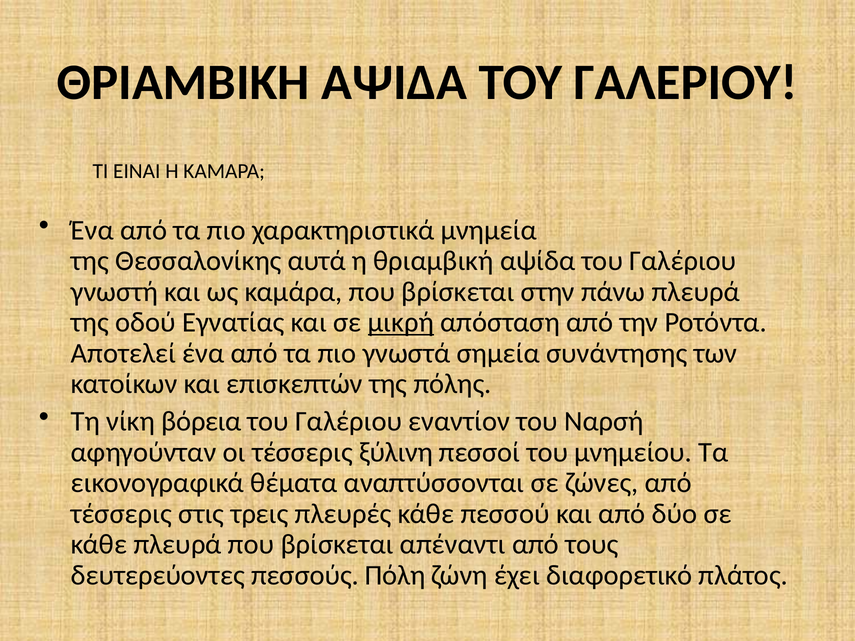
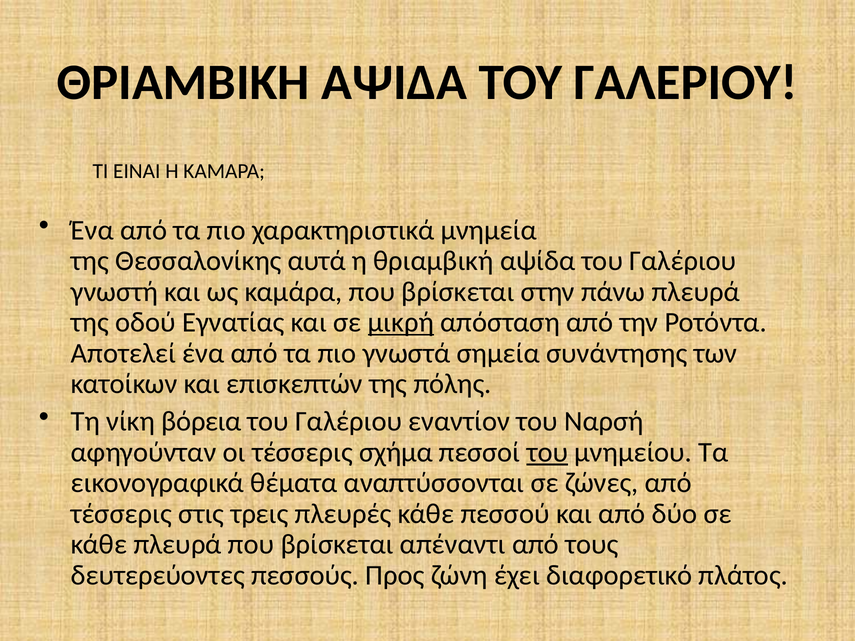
ξύλινη: ξύλινη -> σχήμα
του at (547, 452) underline: none -> present
Πόλη: Πόλη -> Προς
